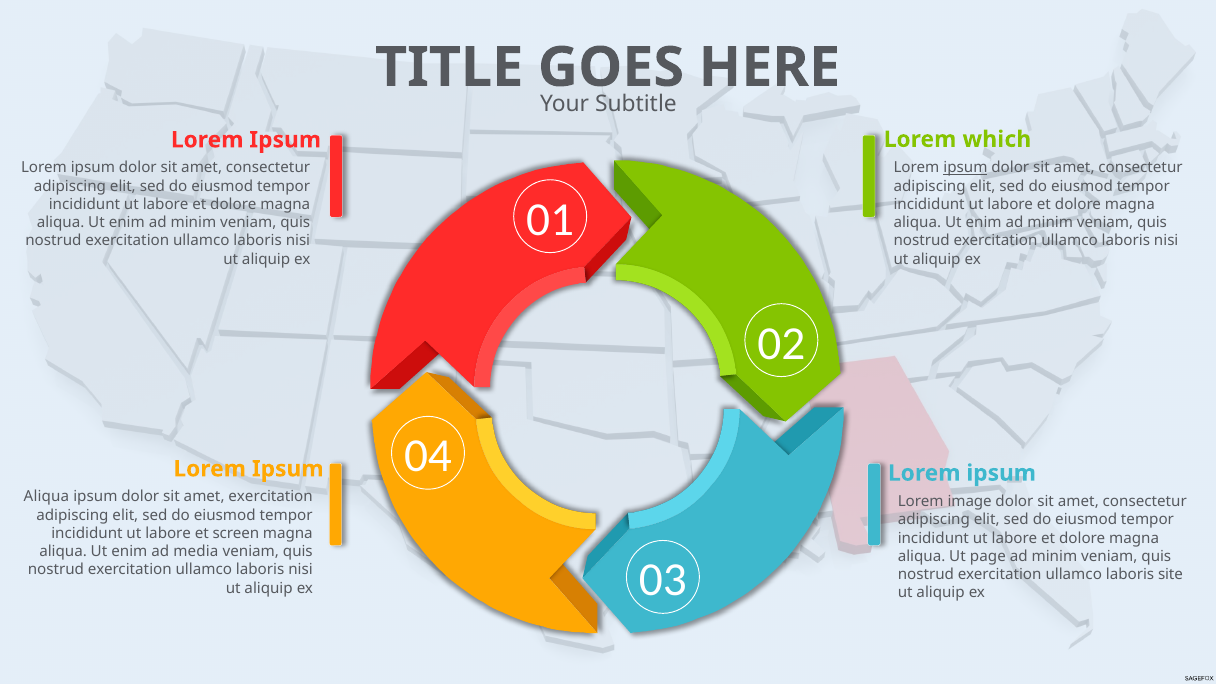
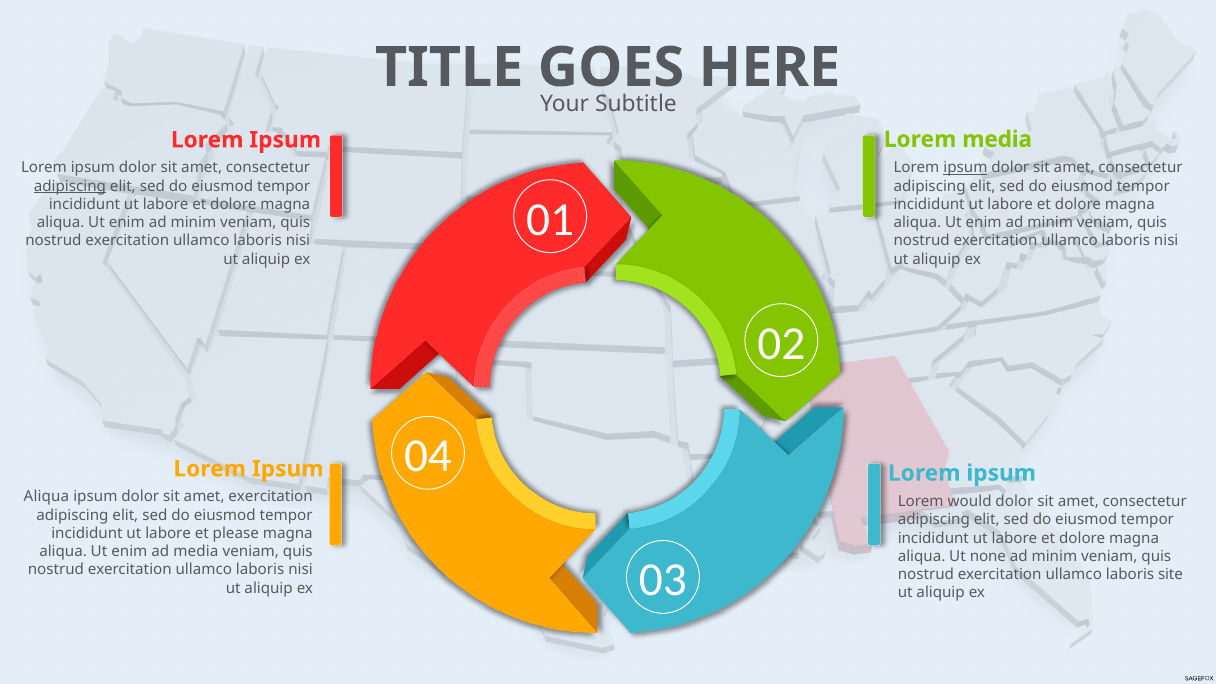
Lorem which: which -> media
adipiscing at (70, 186) underline: none -> present
image: image -> would
screen: screen -> please
page: page -> none
